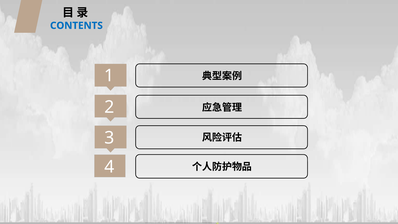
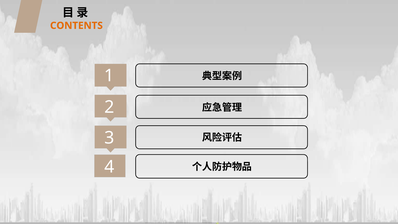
CONTENTS colour: blue -> orange
